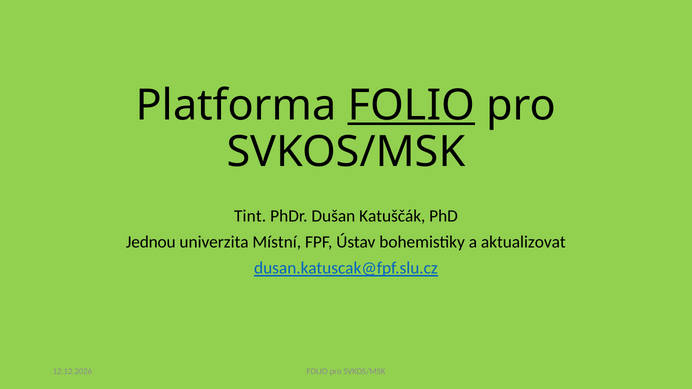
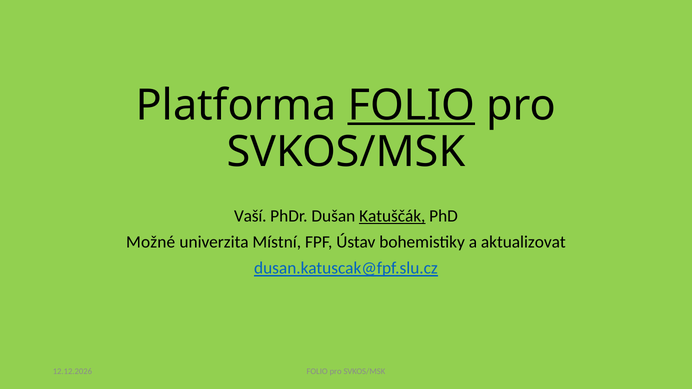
Tint: Tint -> Vaší
Katuščák underline: none -> present
Jednou: Jednou -> Možné
